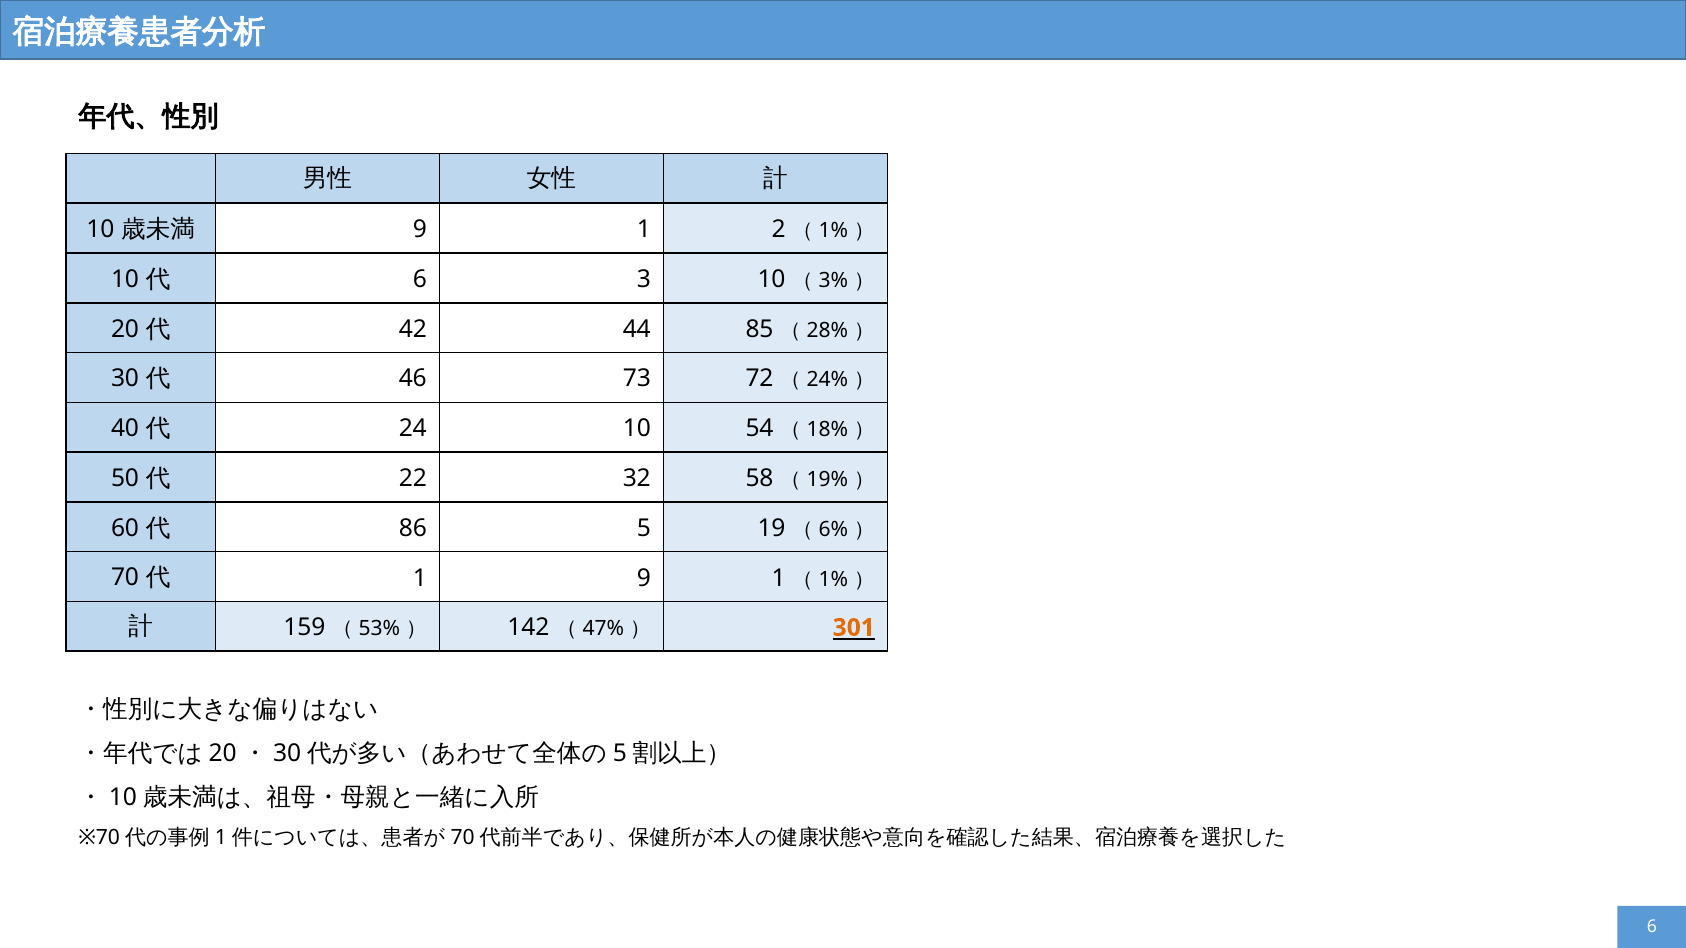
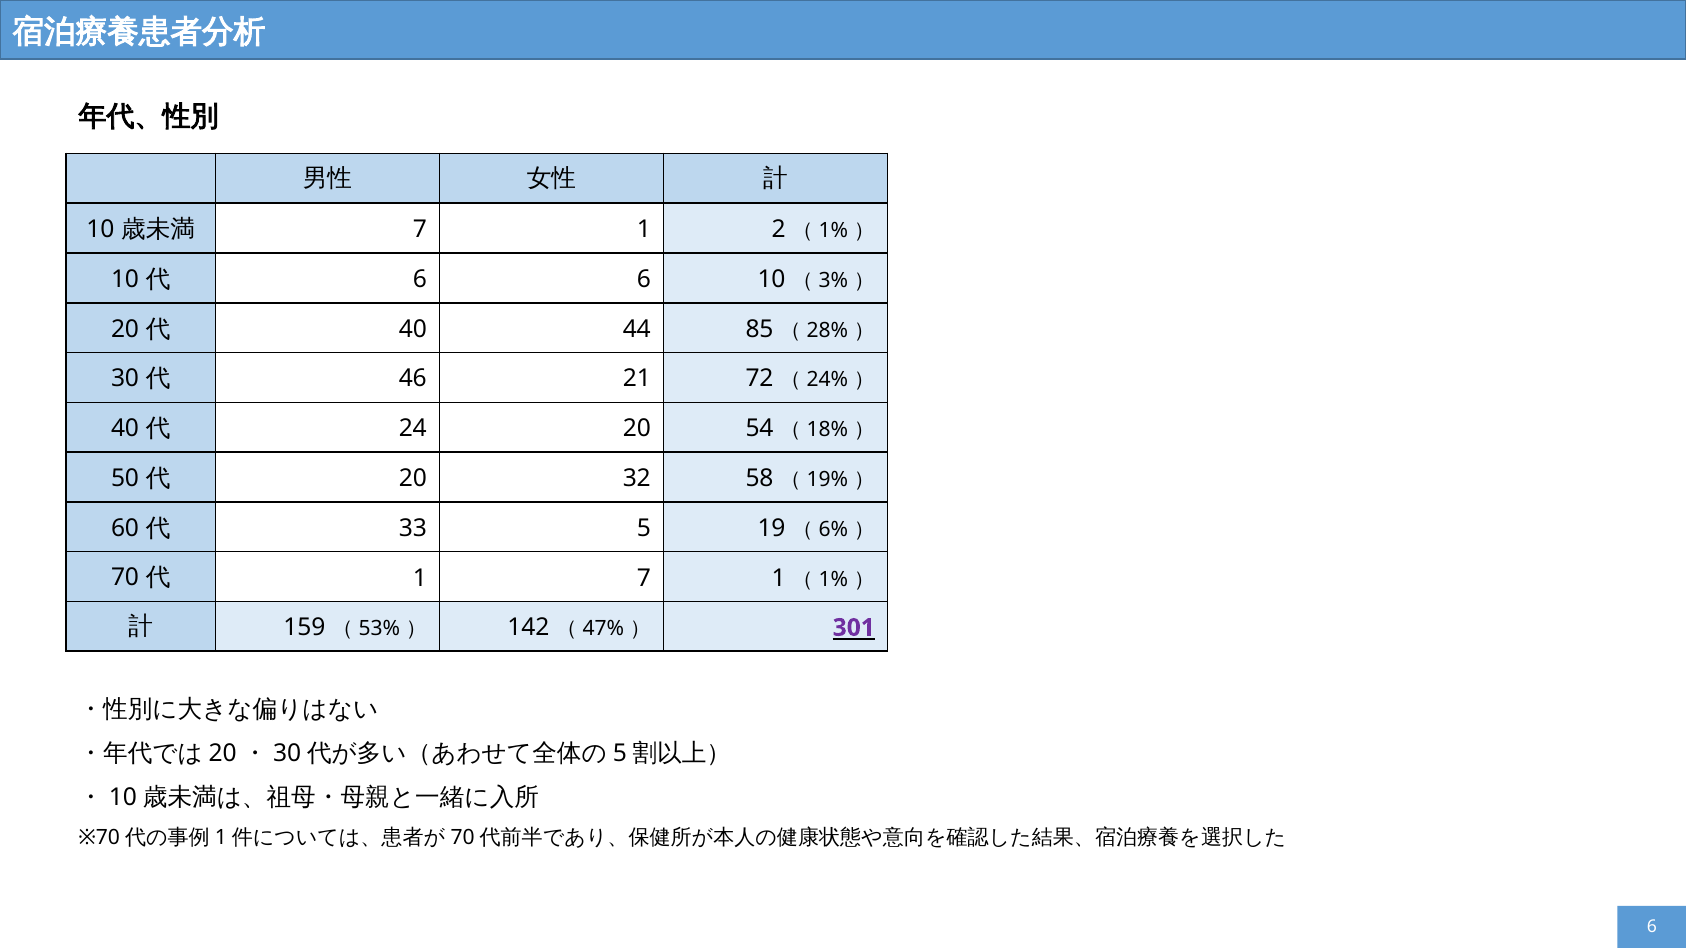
9 at (420, 230): 9 -> 7
6 3: 3 -> 6
42 at (413, 329): 42 -> 40
73: 73 -> 21
24 10: 10 -> 20
22 at (413, 479): 22 -> 20
86: 86 -> 33
1 9: 9 -> 7
301 colour: orange -> purple
